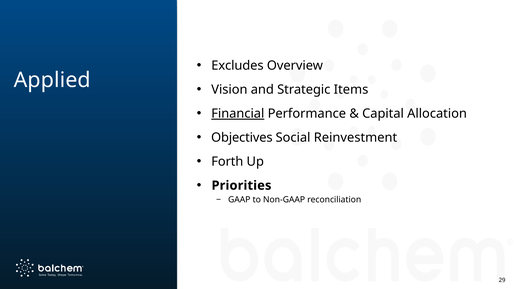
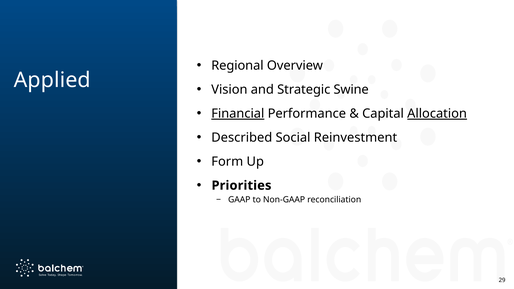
Excludes: Excludes -> Regional
Items: Items -> Swine
Allocation underline: none -> present
Objectives: Objectives -> Described
Forth: Forth -> Form
